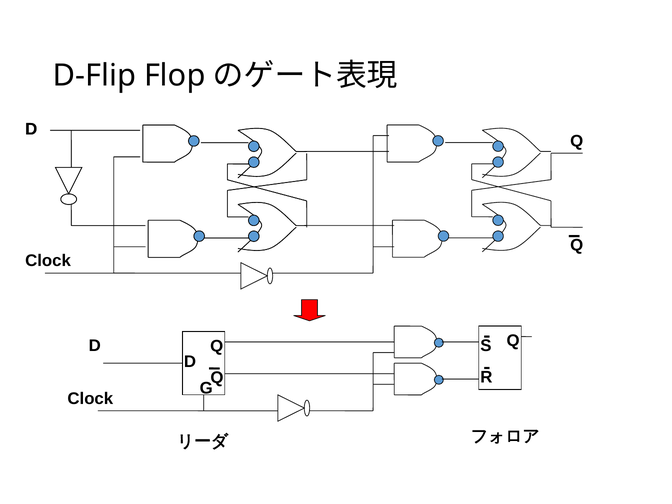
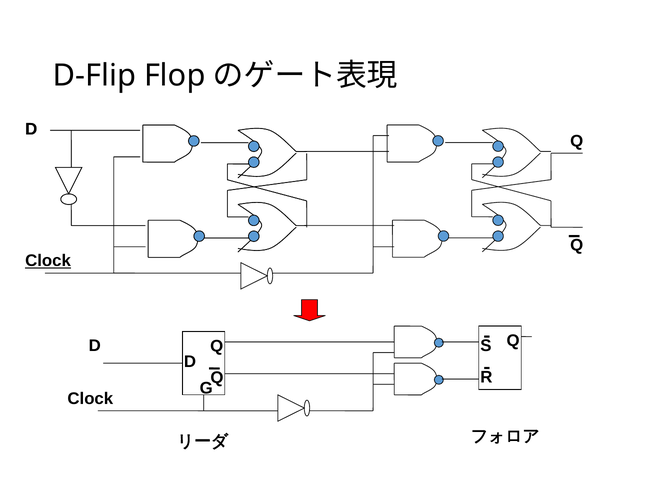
Clock at (48, 261) underline: none -> present
